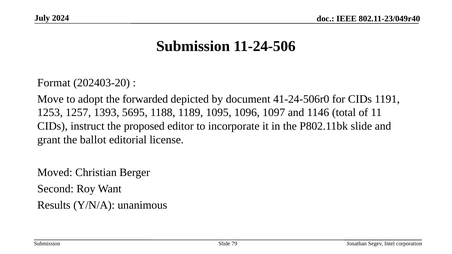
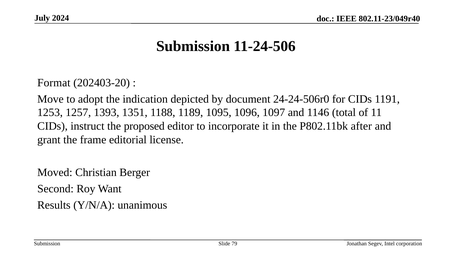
forwarded: forwarded -> indication
41-24-506r0: 41-24-506r0 -> 24-24-506r0
5695: 5695 -> 1351
P802.11bk slide: slide -> after
ballot: ballot -> frame
